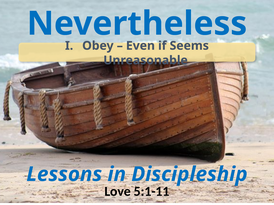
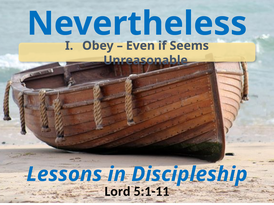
Love: Love -> Lord
